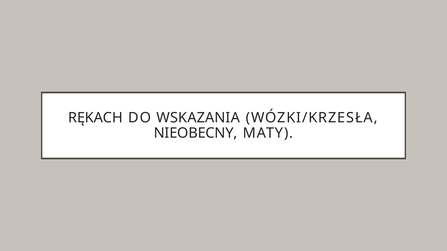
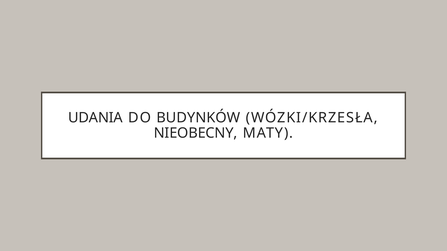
RĘKACH: RĘKACH -> UDANIA
WSKAZANIA: WSKAZANIA -> BUDYNKÓW
